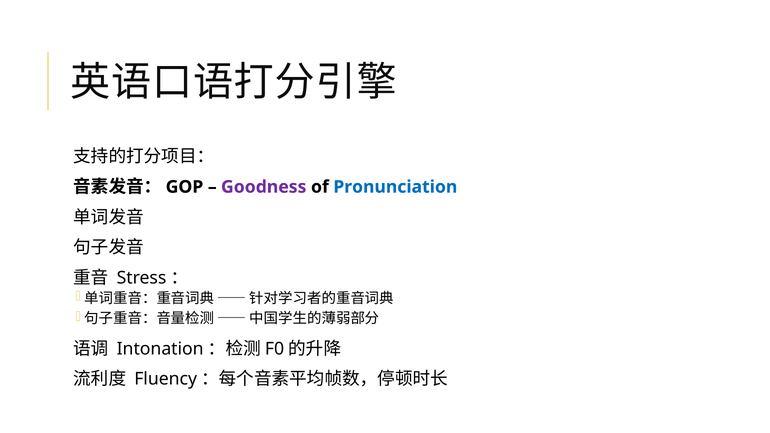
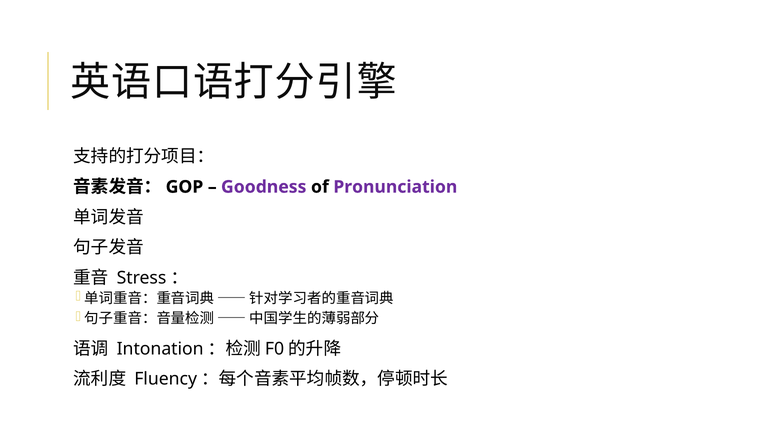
Pronunciation colour: blue -> purple
